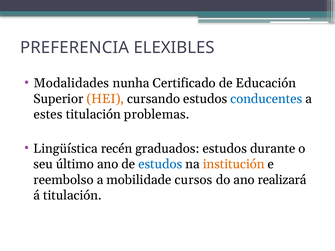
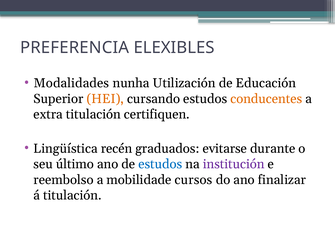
Certificado: Certificado -> Utilización
conducentes colour: blue -> orange
estes: estes -> extra
problemas: problemas -> certifiquen
graduados estudos: estudos -> evitarse
institución colour: orange -> purple
realizará: realizará -> finalizar
